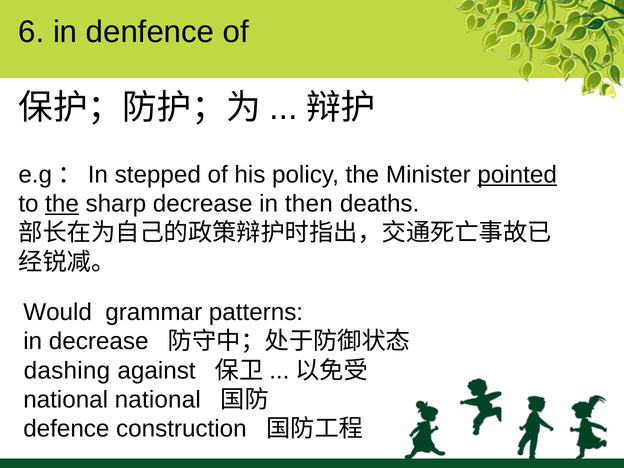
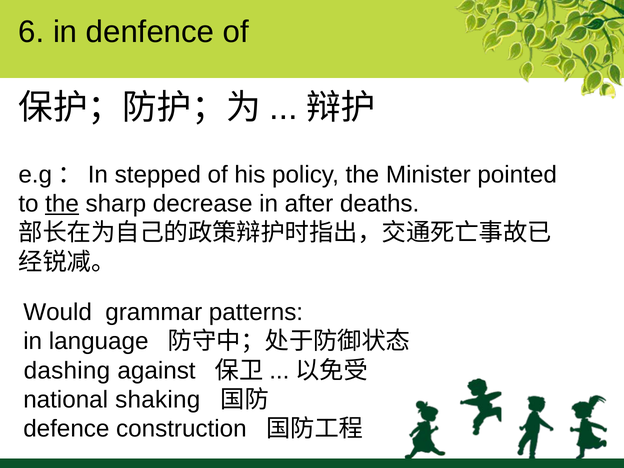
pointed underline: present -> none
then: then -> after
in decrease: decrease -> language
national national: national -> shaking
